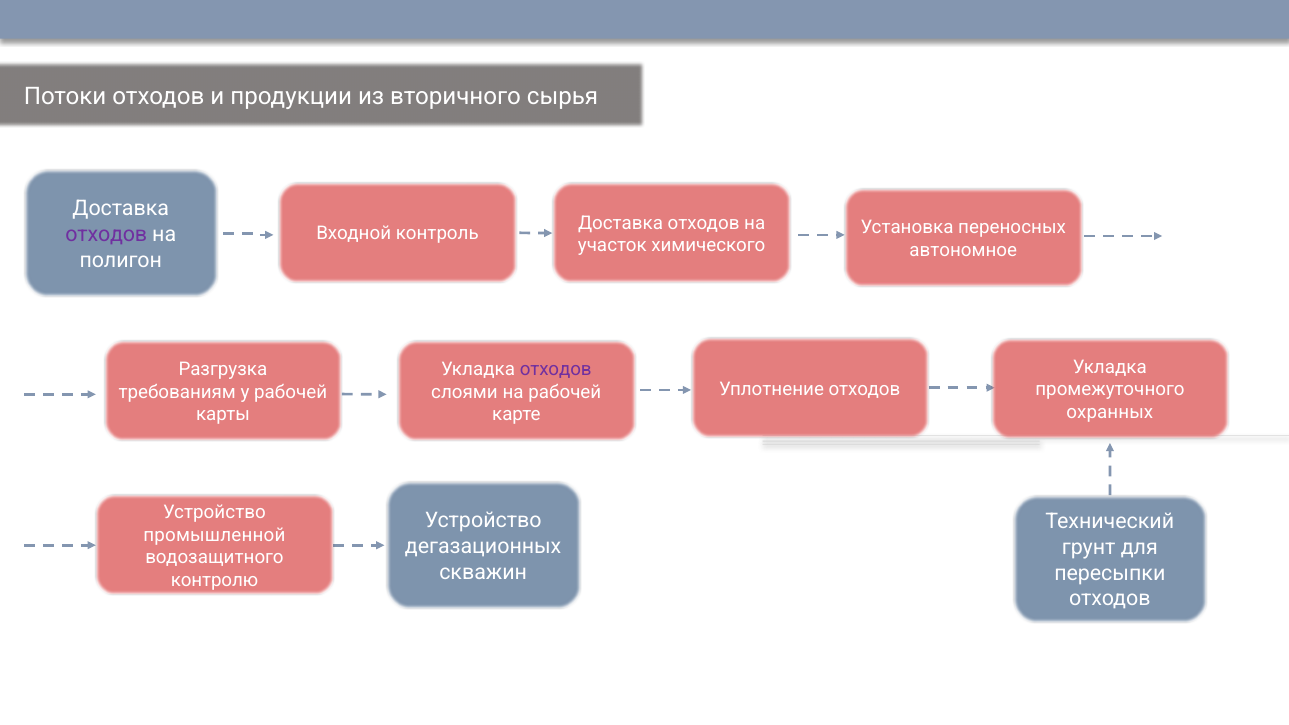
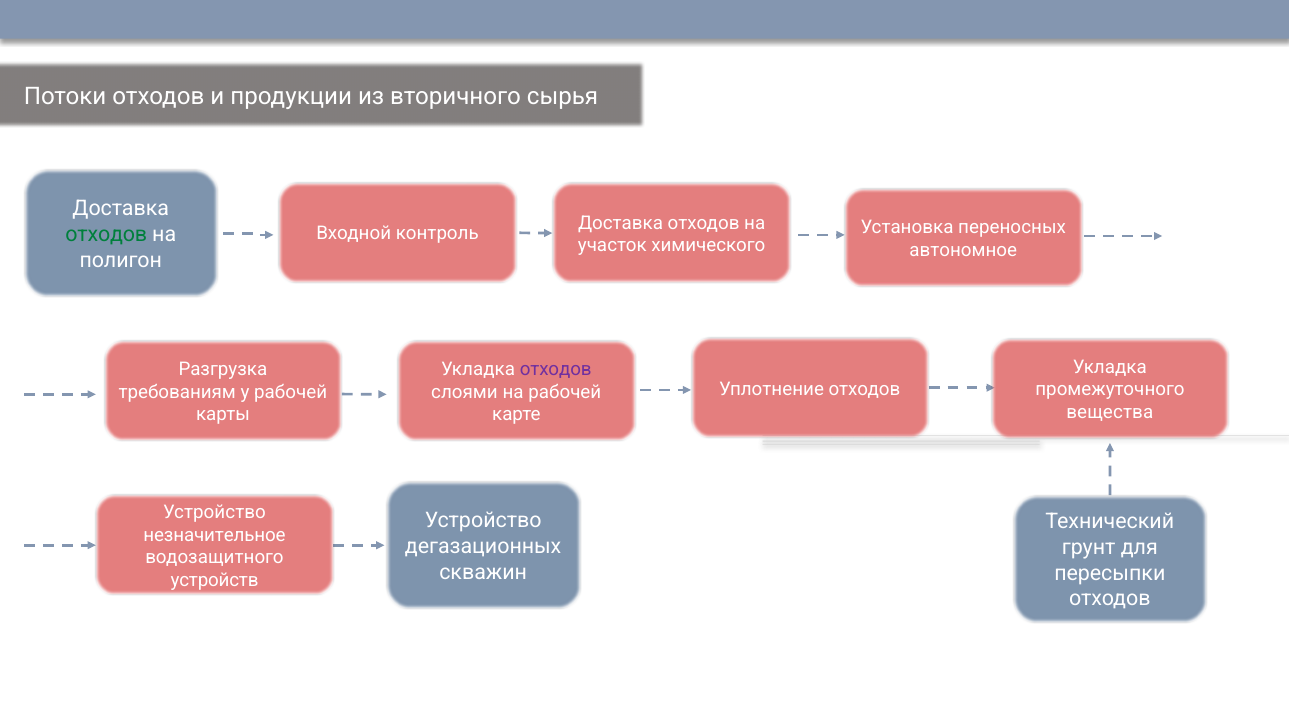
отходов at (106, 235) colour: purple -> green
охранных: охранных -> вещества
промышленной: промышленной -> незначительное
контролю: контролю -> устройств
